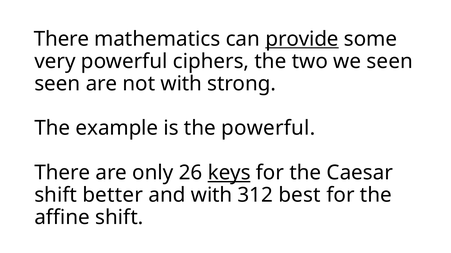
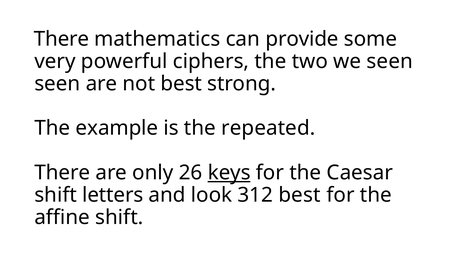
provide underline: present -> none
not with: with -> best
the powerful: powerful -> repeated
better: better -> letters
and with: with -> look
